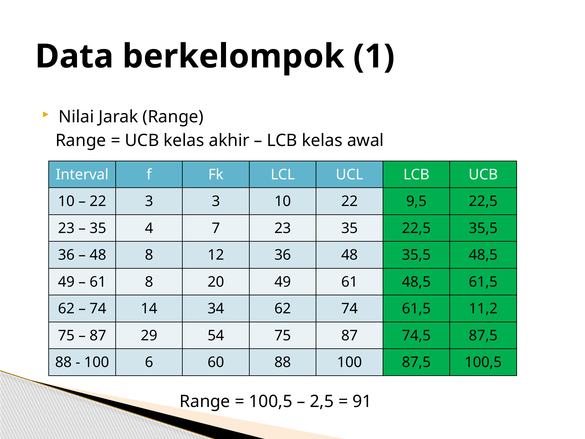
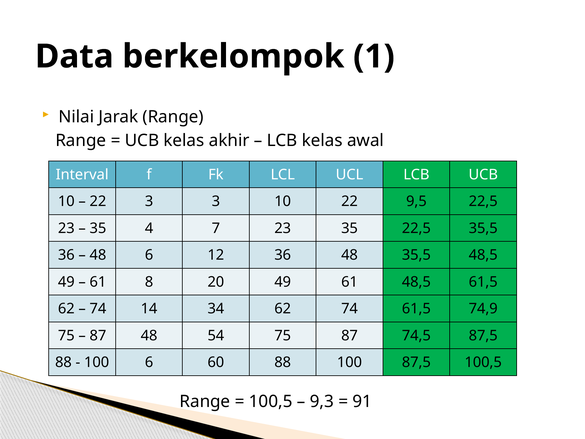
48 8: 8 -> 6
11,2: 11,2 -> 74,9
87 29: 29 -> 48
2,5: 2,5 -> 9,3
